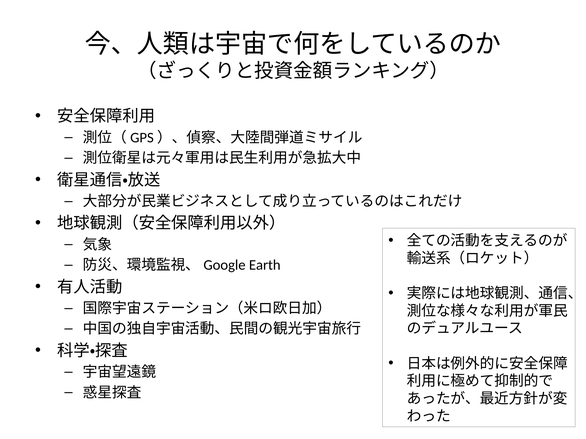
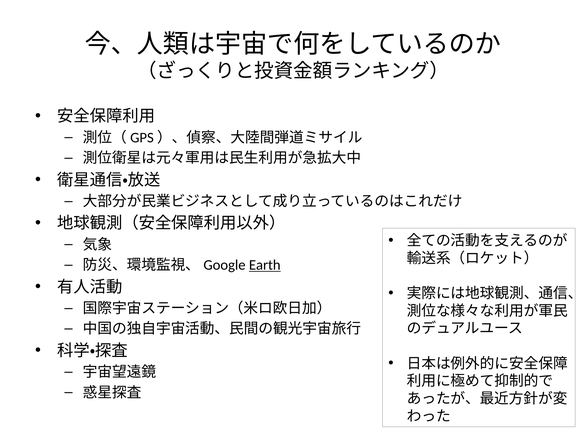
Earth underline: none -> present
